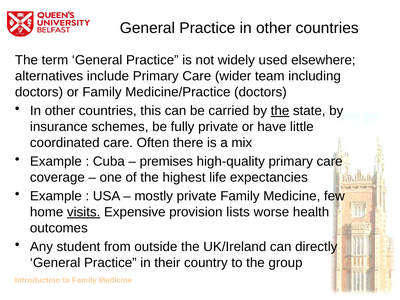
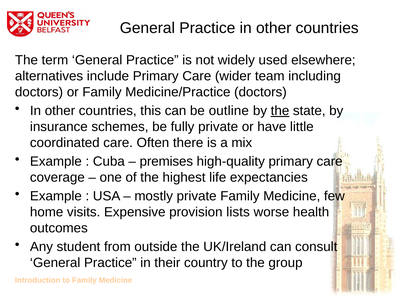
carried: carried -> outline
visits underline: present -> none
directly: directly -> consult
